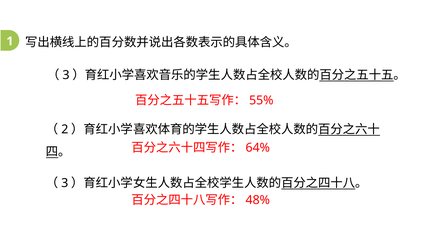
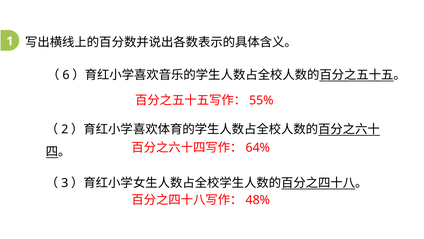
3 at (66, 75): 3 -> 6
